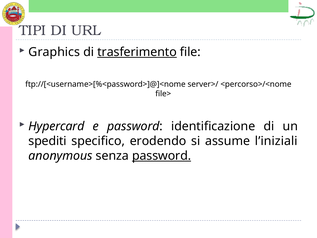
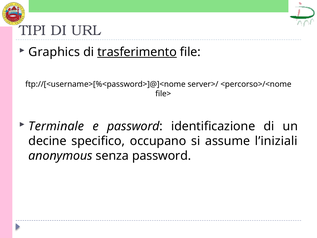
Hypercard: Hypercard -> Terminale
spediti: spediti -> decine
erodendo: erodendo -> occupano
password at (162, 156) underline: present -> none
